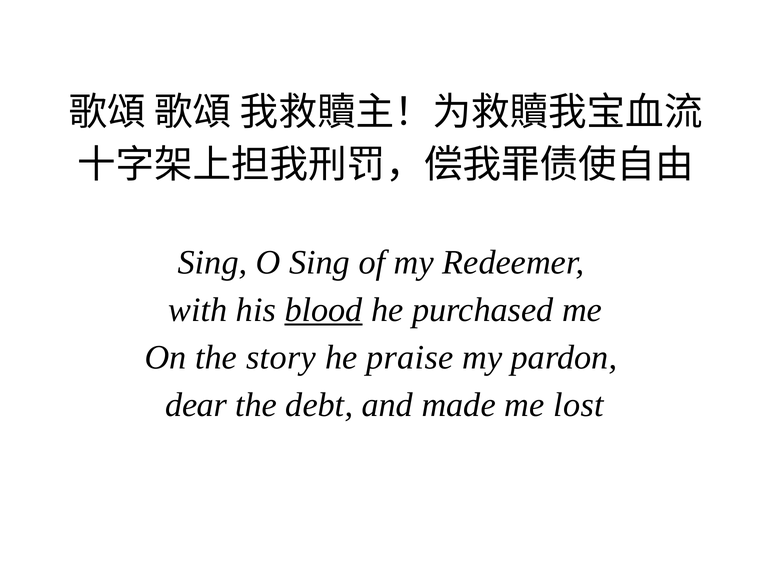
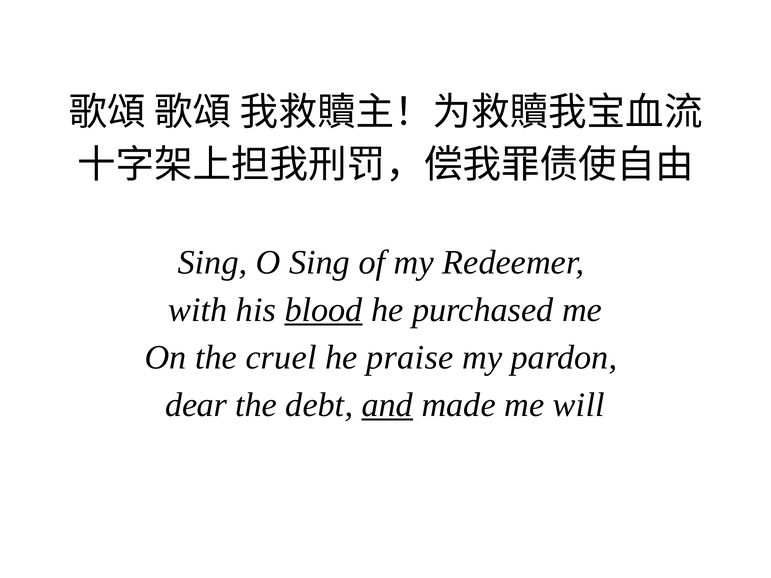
story: story -> cruel
and underline: none -> present
lost: lost -> will
